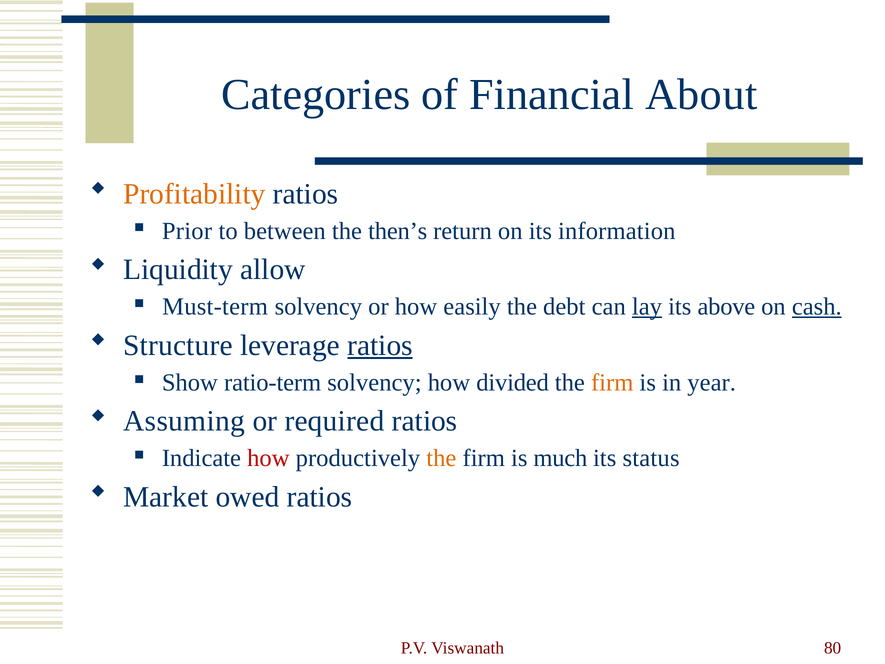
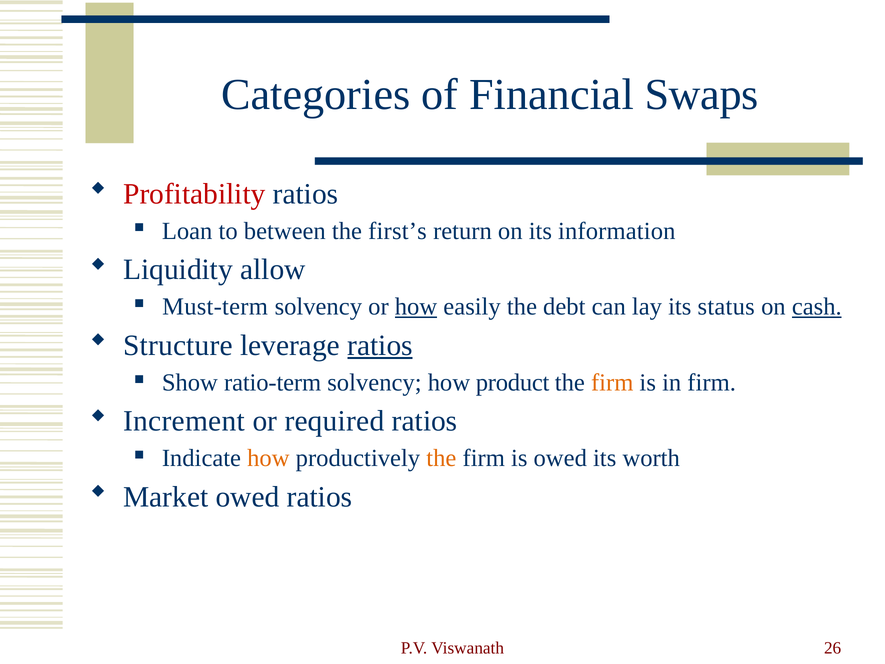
About: About -> Swaps
Profitability colour: orange -> red
Prior: Prior -> Loan
then’s: then’s -> first’s
how at (416, 307) underline: none -> present
lay underline: present -> none
above: above -> status
divided: divided -> product
in year: year -> firm
Assuming: Assuming -> Increment
how at (268, 458) colour: red -> orange
is much: much -> owed
status: status -> worth
80: 80 -> 26
